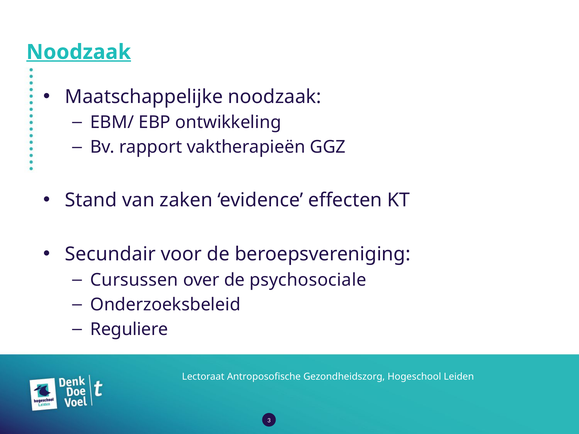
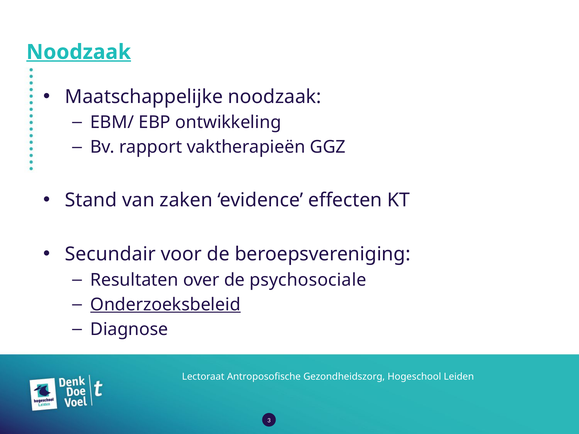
Cursussen: Cursussen -> Resultaten
Onderzoeksbeleid underline: none -> present
Reguliere: Reguliere -> Diagnose
